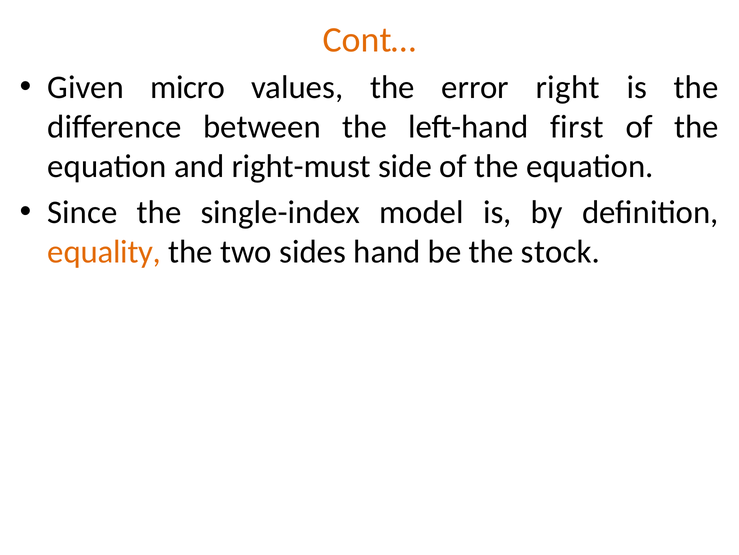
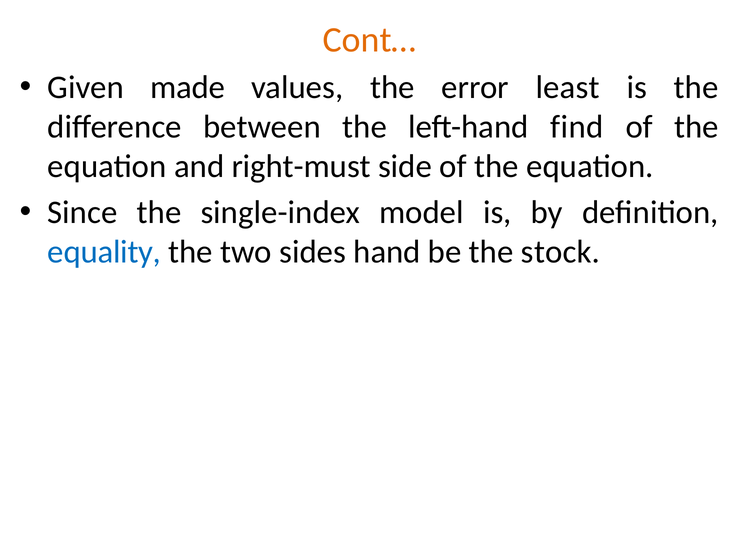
micro: micro -> made
right: right -> least
first: first -> find
equality colour: orange -> blue
